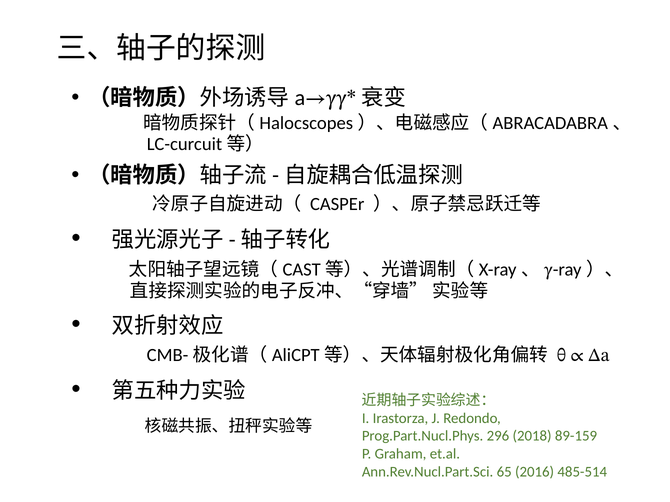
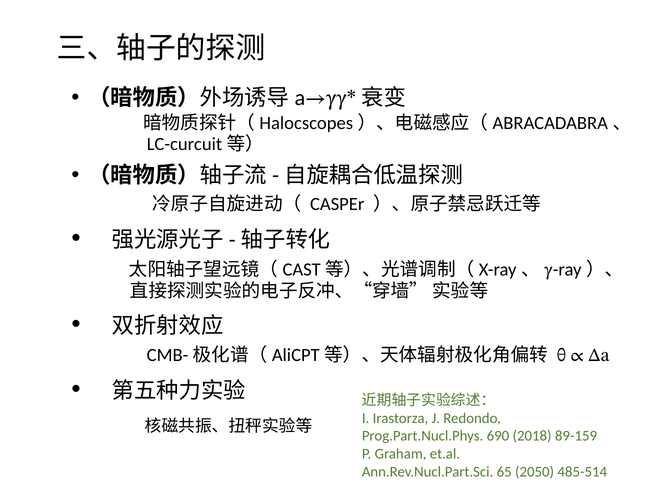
296: 296 -> 690
2016: 2016 -> 2050
